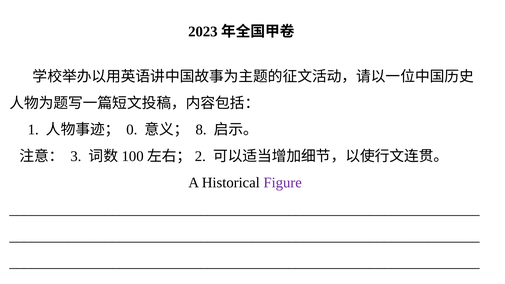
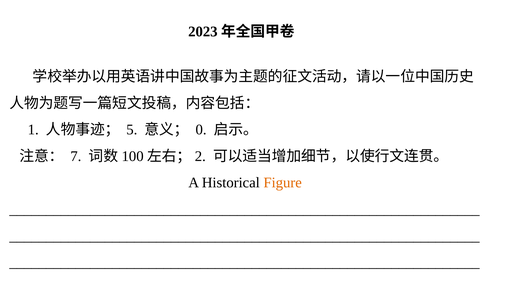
0: 0 -> 5
8: 8 -> 0
3: 3 -> 7
Figure colour: purple -> orange
